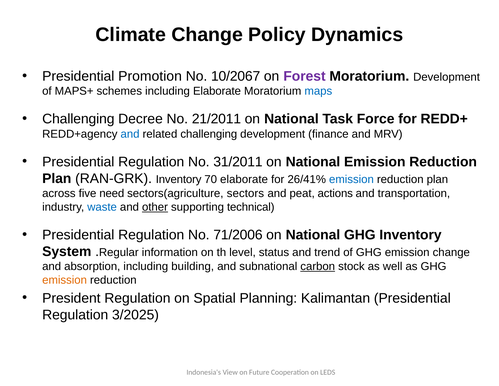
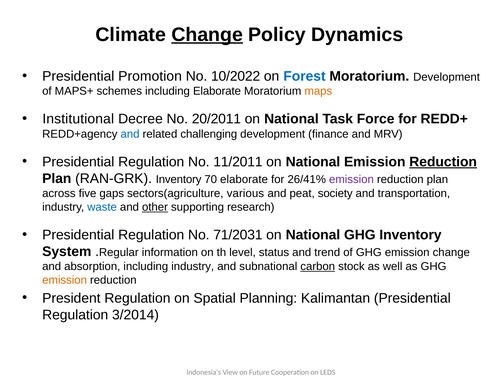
Change at (207, 35) underline: none -> present
10/2067: 10/2067 -> 10/2022
Forest colour: purple -> blue
maps colour: blue -> orange
Challenging at (78, 119): Challenging -> Institutional
21/2011: 21/2011 -> 20/2011
31/2011: 31/2011 -> 11/2011
Reduction at (443, 162) underline: none -> present
emission at (351, 179) colour: blue -> purple
need: need -> gaps
sectors: sectors -> various
actions: actions -> society
technical: technical -> research
71/2006: 71/2006 -> 71/2031
including building: building -> industry
3/2025: 3/2025 -> 3/2014
